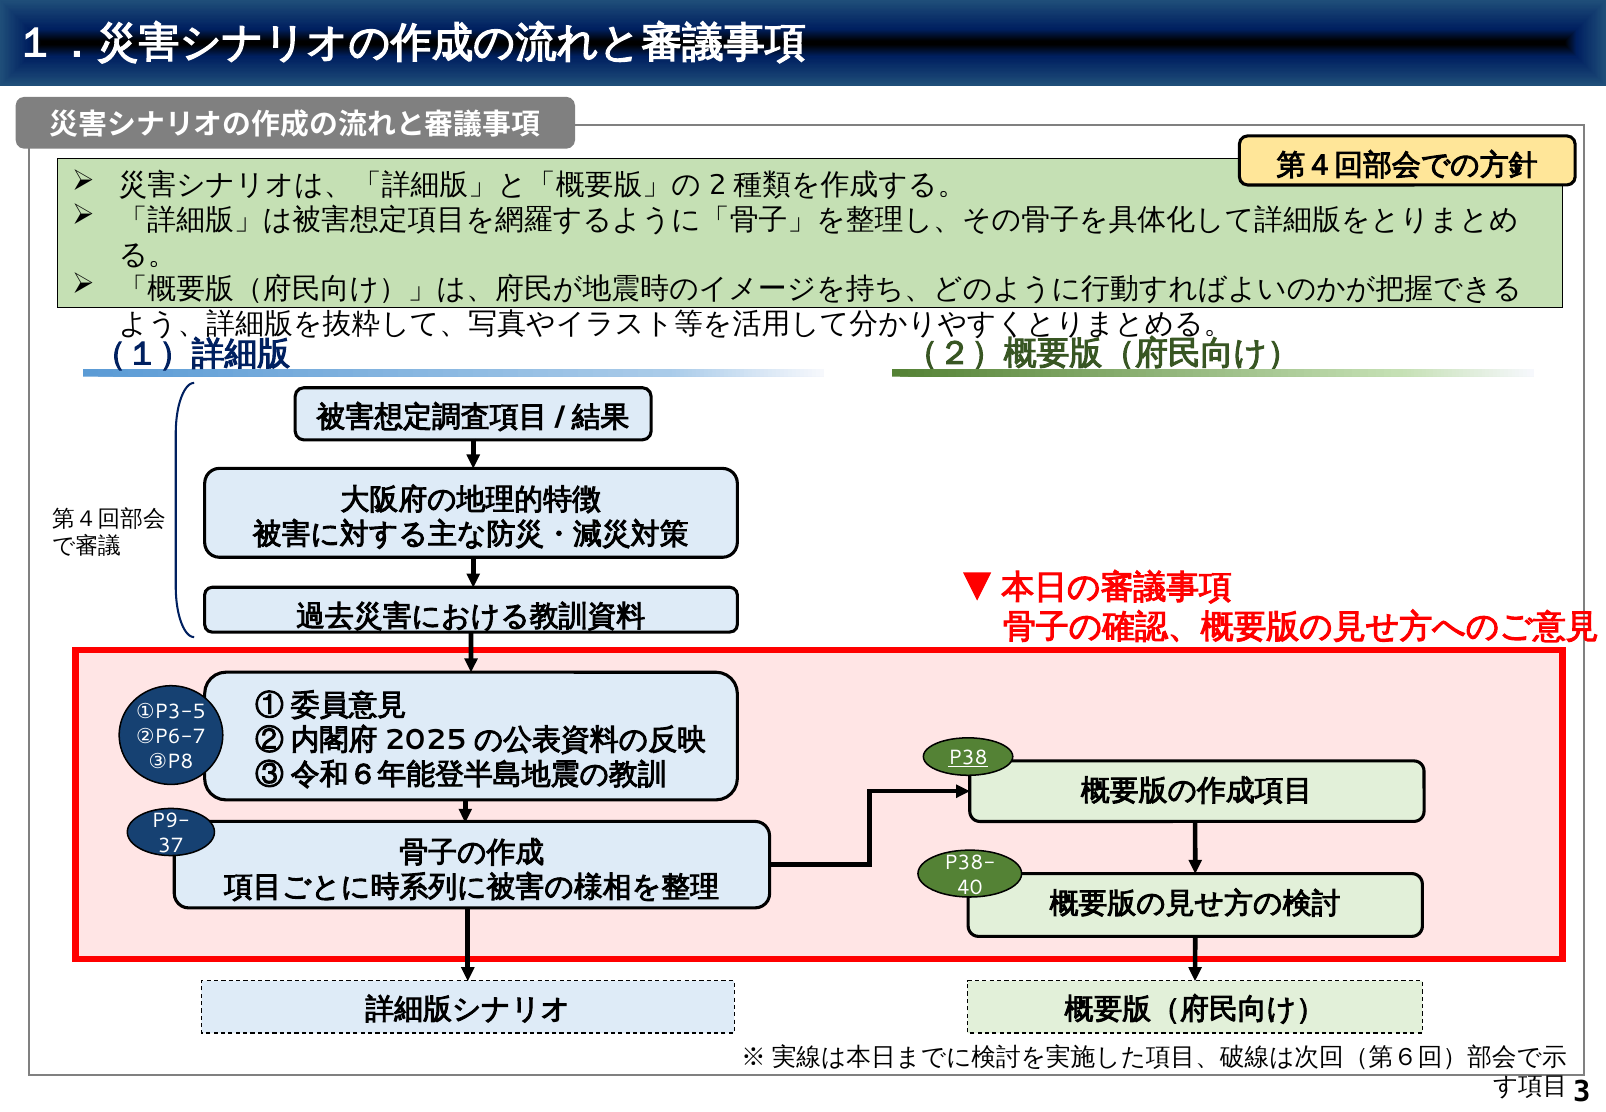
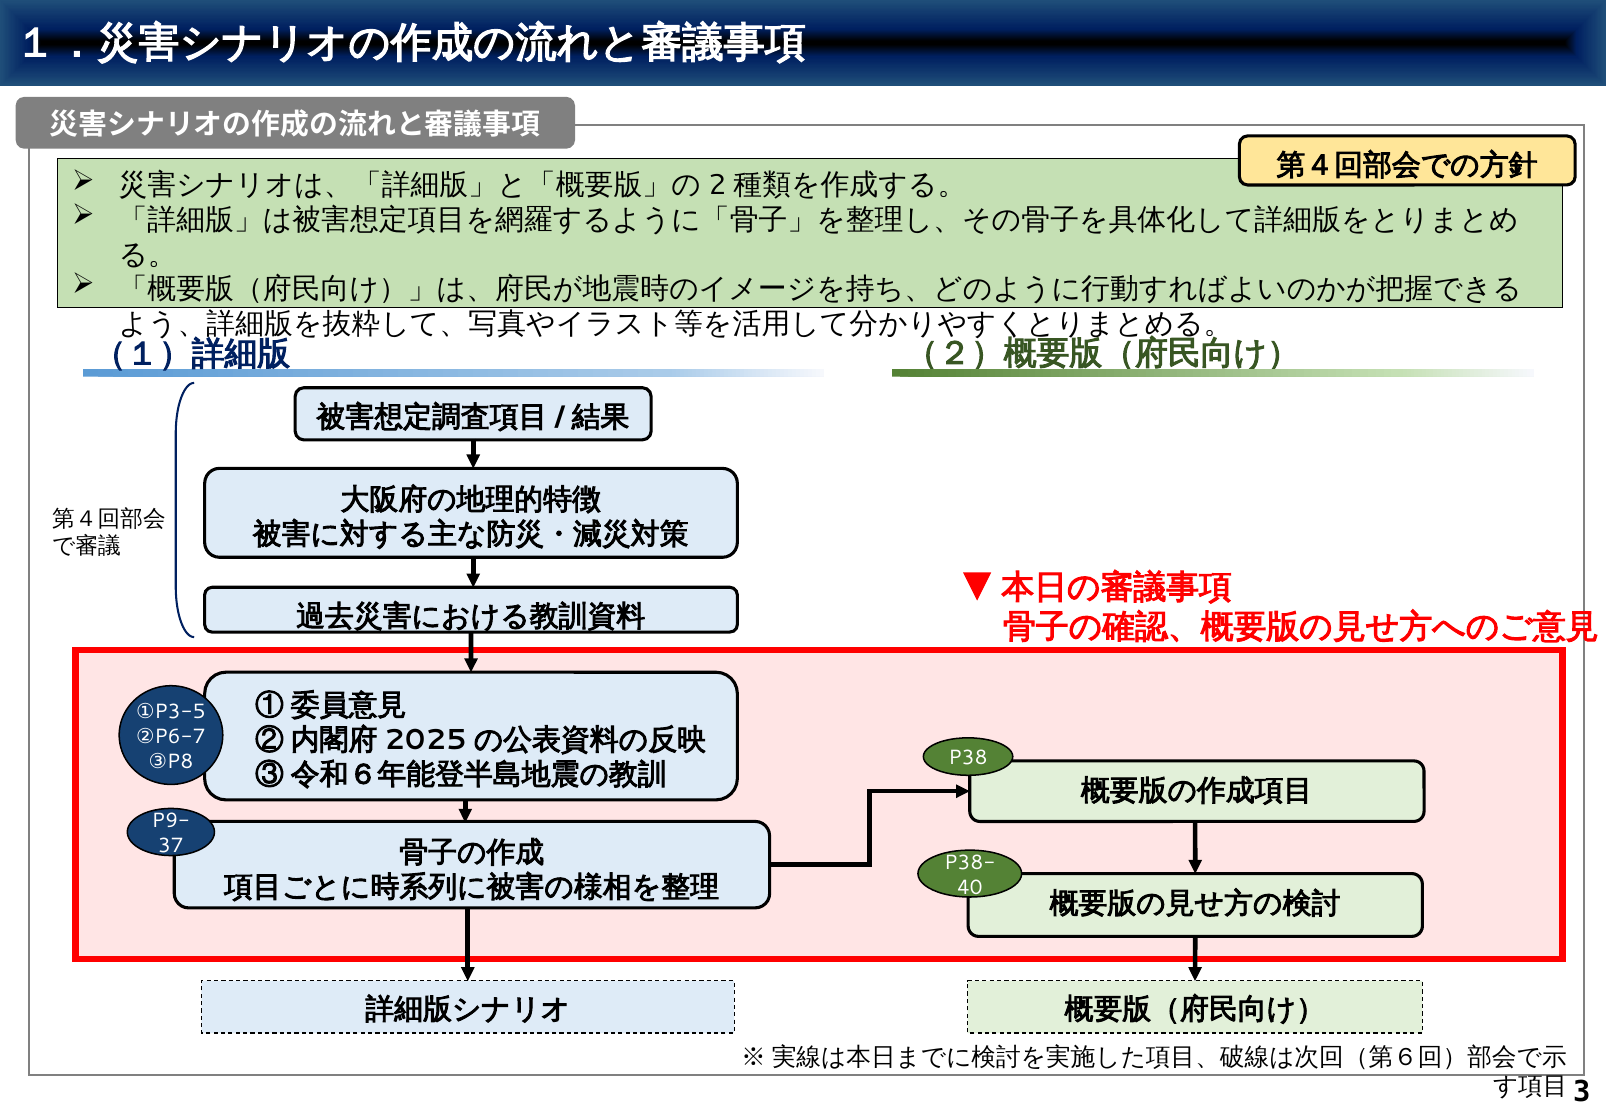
P38 underline: present -> none
